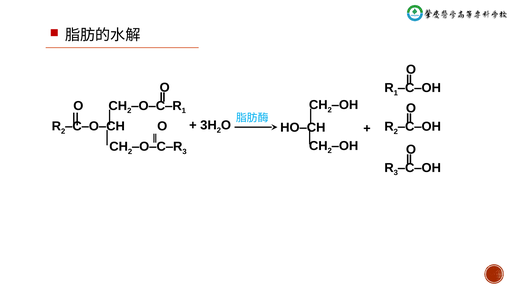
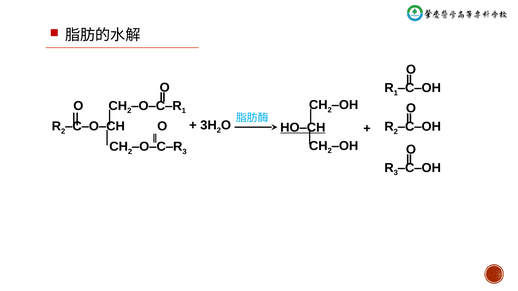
HO‒CH underline: none -> present
